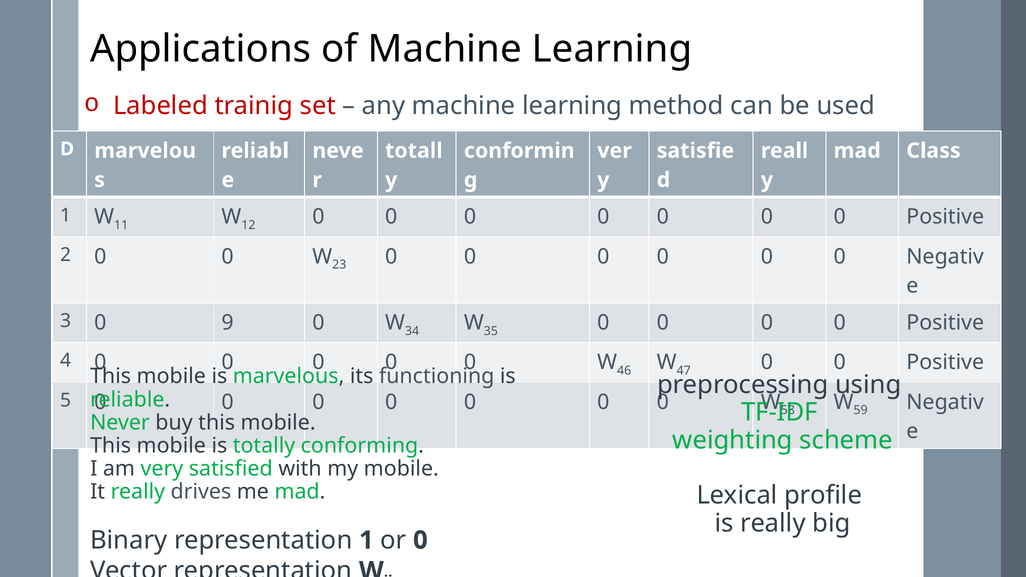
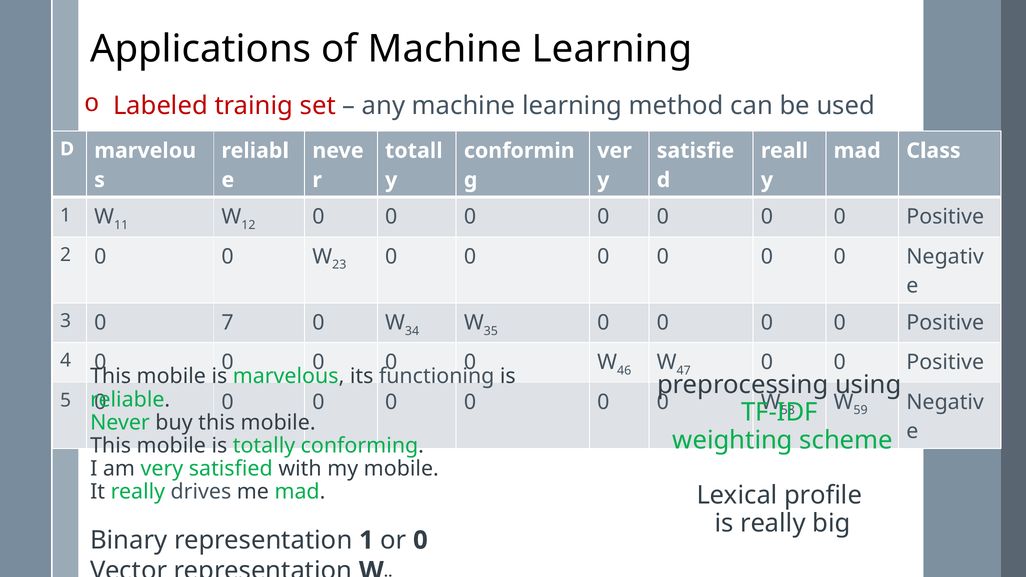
9: 9 -> 7
